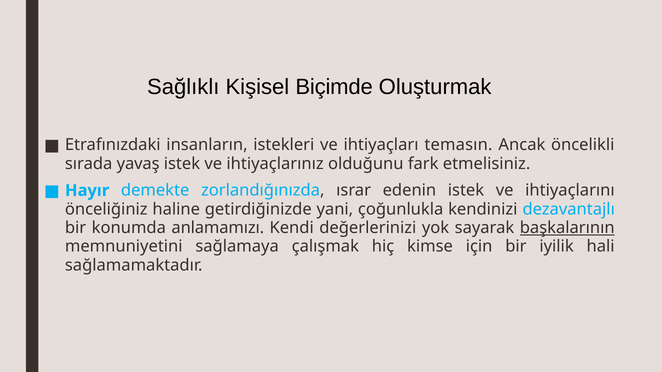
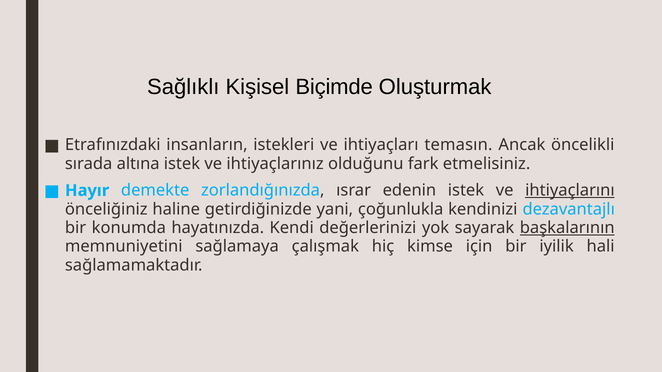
yavaş: yavaş -> altına
ihtiyaçlarını underline: none -> present
anlamamızı: anlamamızı -> hayatınızda
